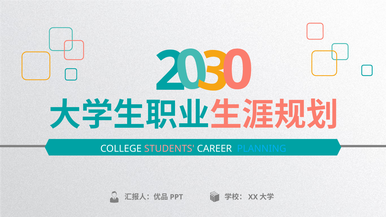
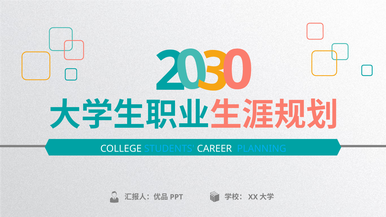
STUDENTS colour: pink -> light blue
